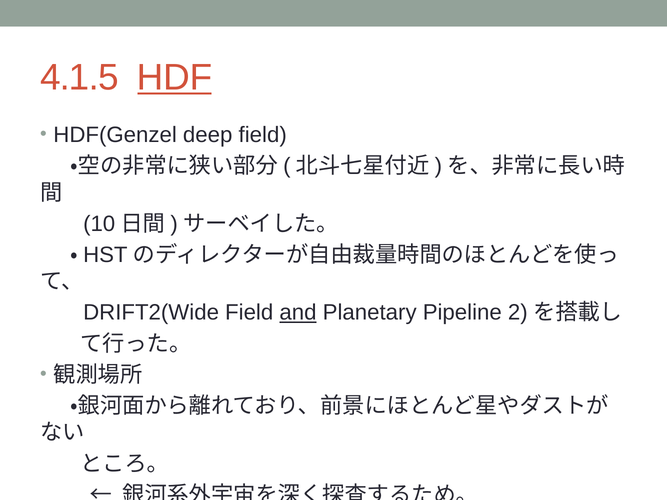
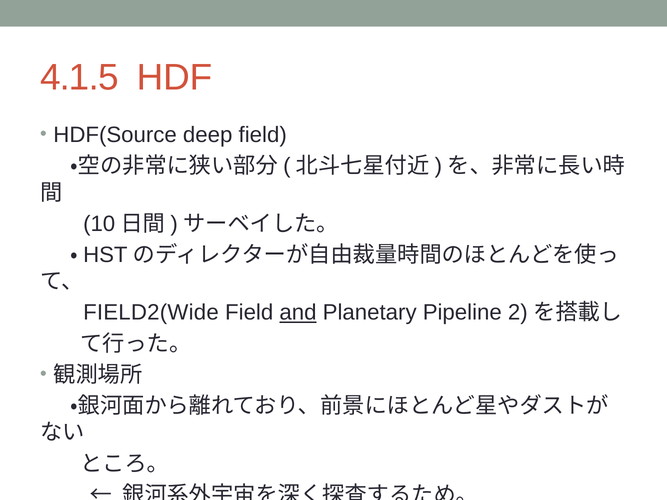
HDF underline: present -> none
HDF(Genzel: HDF(Genzel -> HDF(Source
DRIFT2(Wide: DRIFT2(Wide -> FIELD2(Wide
